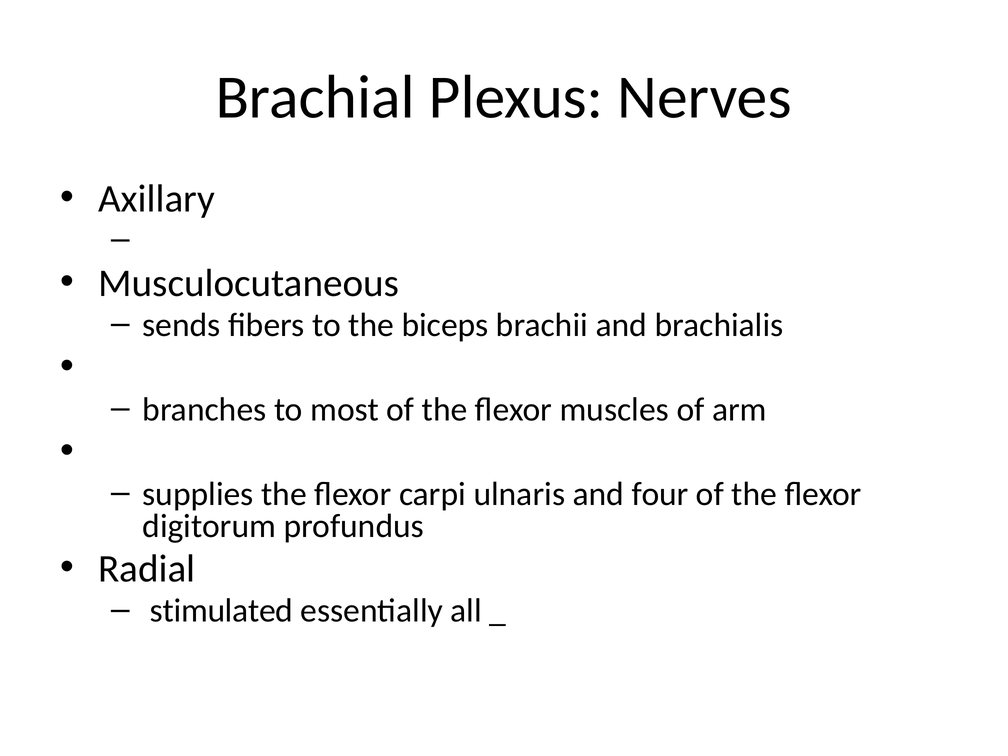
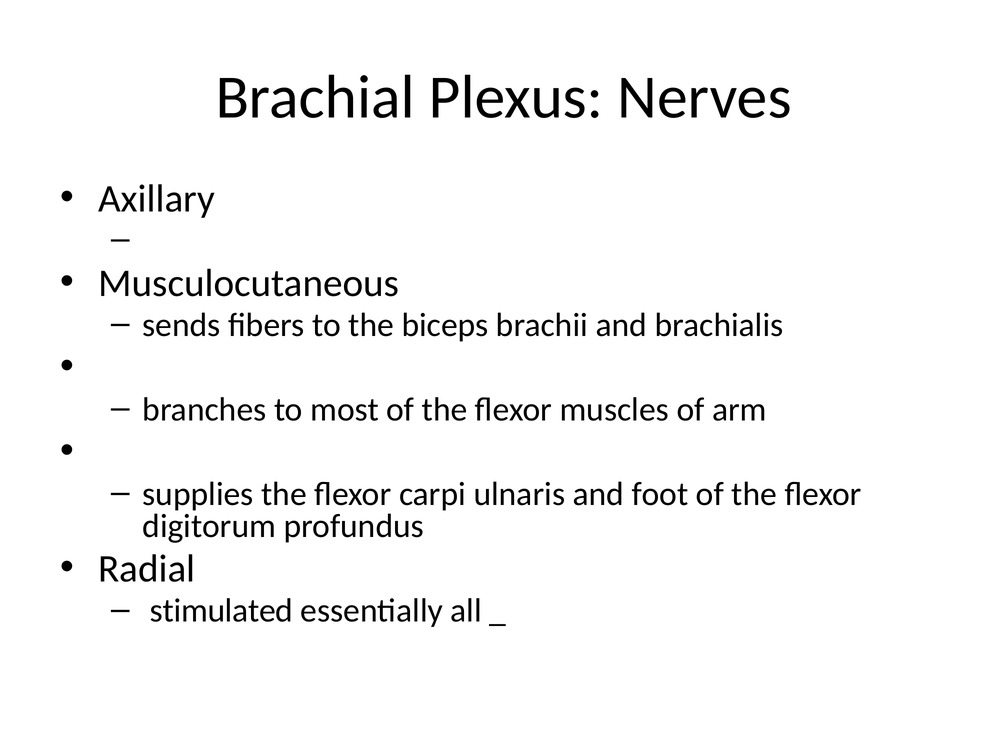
four: four -> foot
